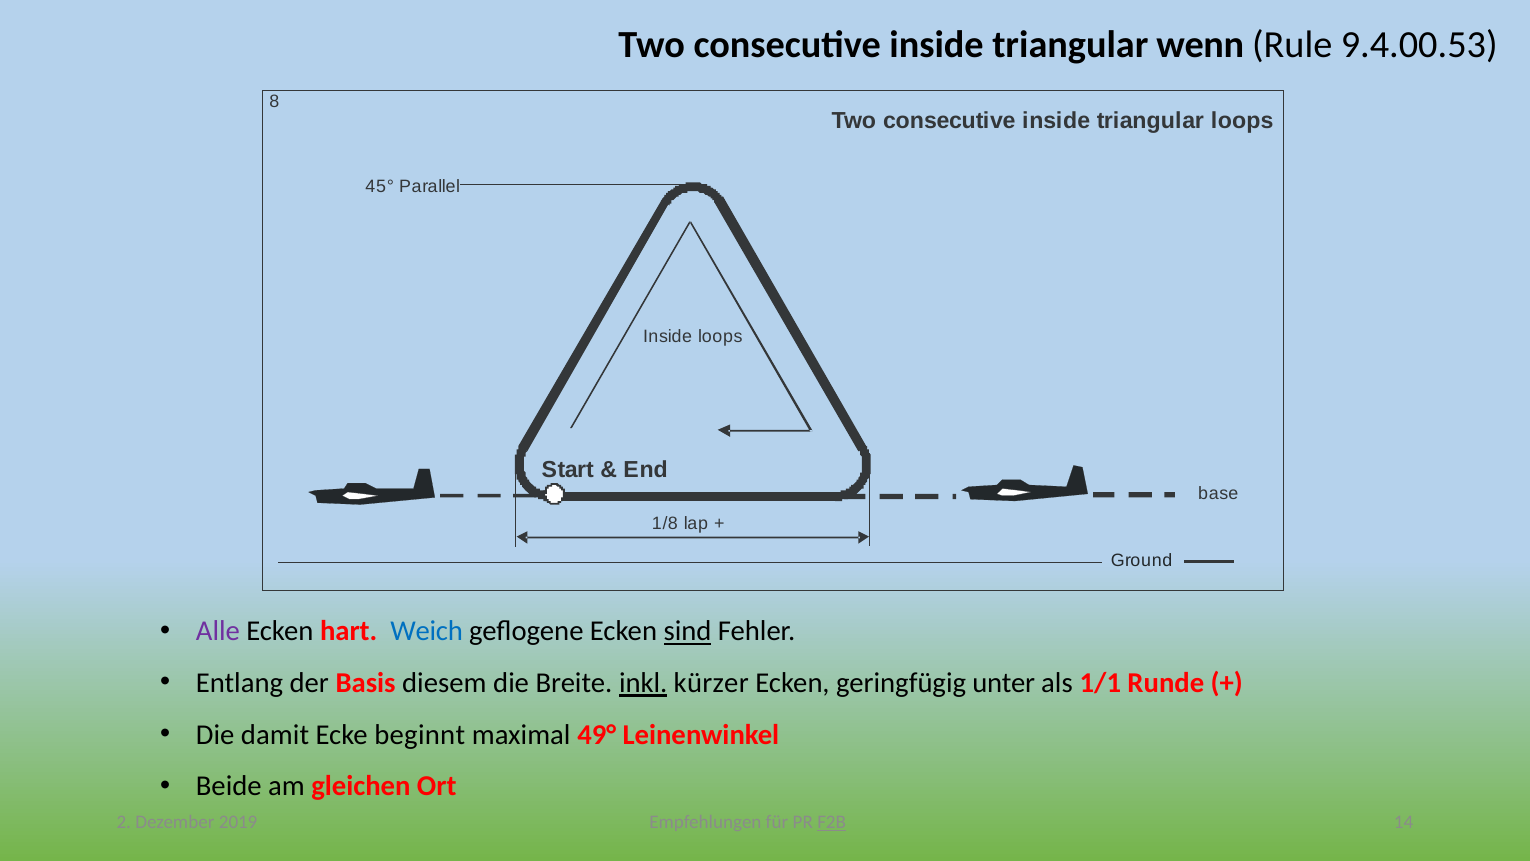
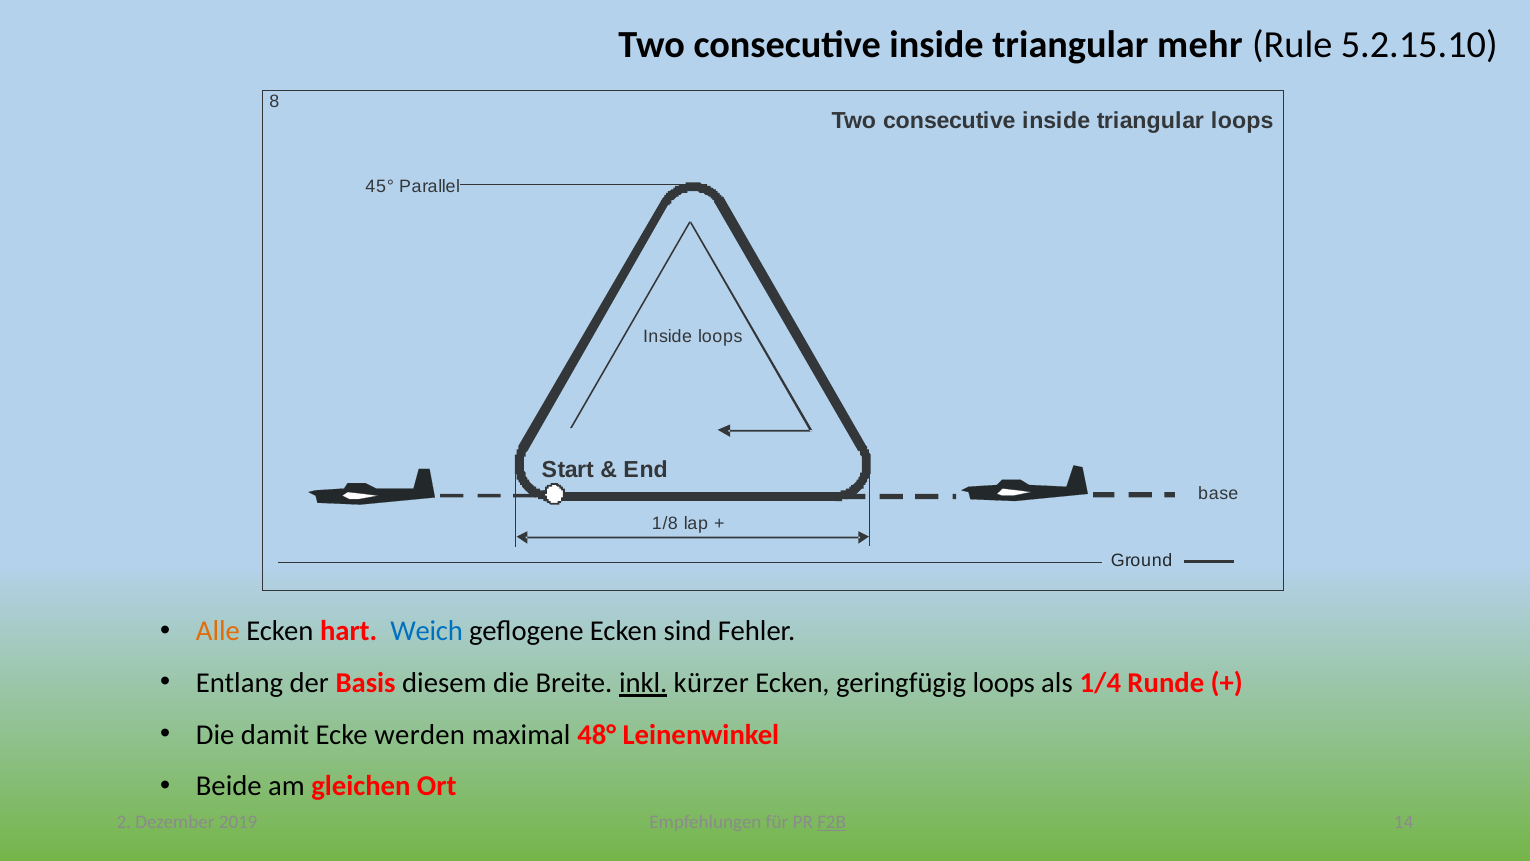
wenn: wenn -> mehr
9.4.00.53: 9.4.00.53 -> 5.2.15.10
Alle colour: purple -> orange
sind underline: present -> none
geringfügig unter: unter -> loops
1/1: 1/1 -> 1/4
beginnt: beginnt -> werden
49°: 49° -> 48°
